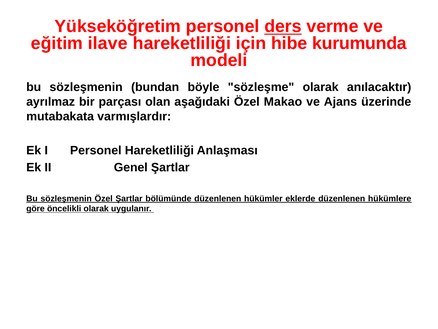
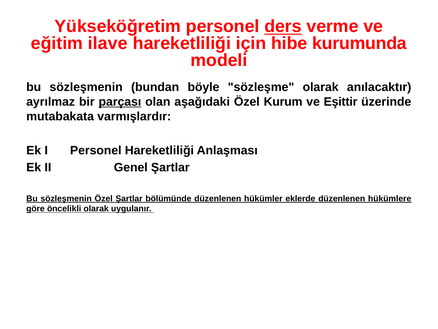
parçası underline: none -> present
Makao: Makao -> Kurum
Ajans: Ajans -> Eşittir
